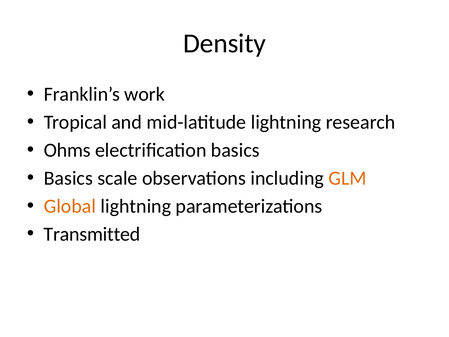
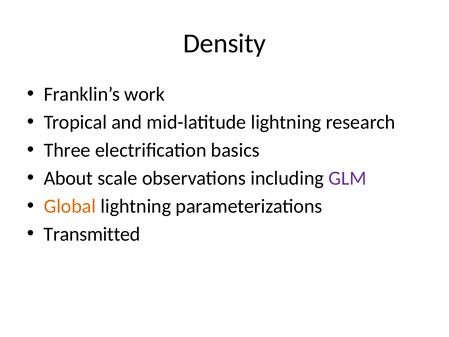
Ohms: Ohms -> Three
Basics at (68, 178): Basics -> About
GLM colour: orange -> purple
